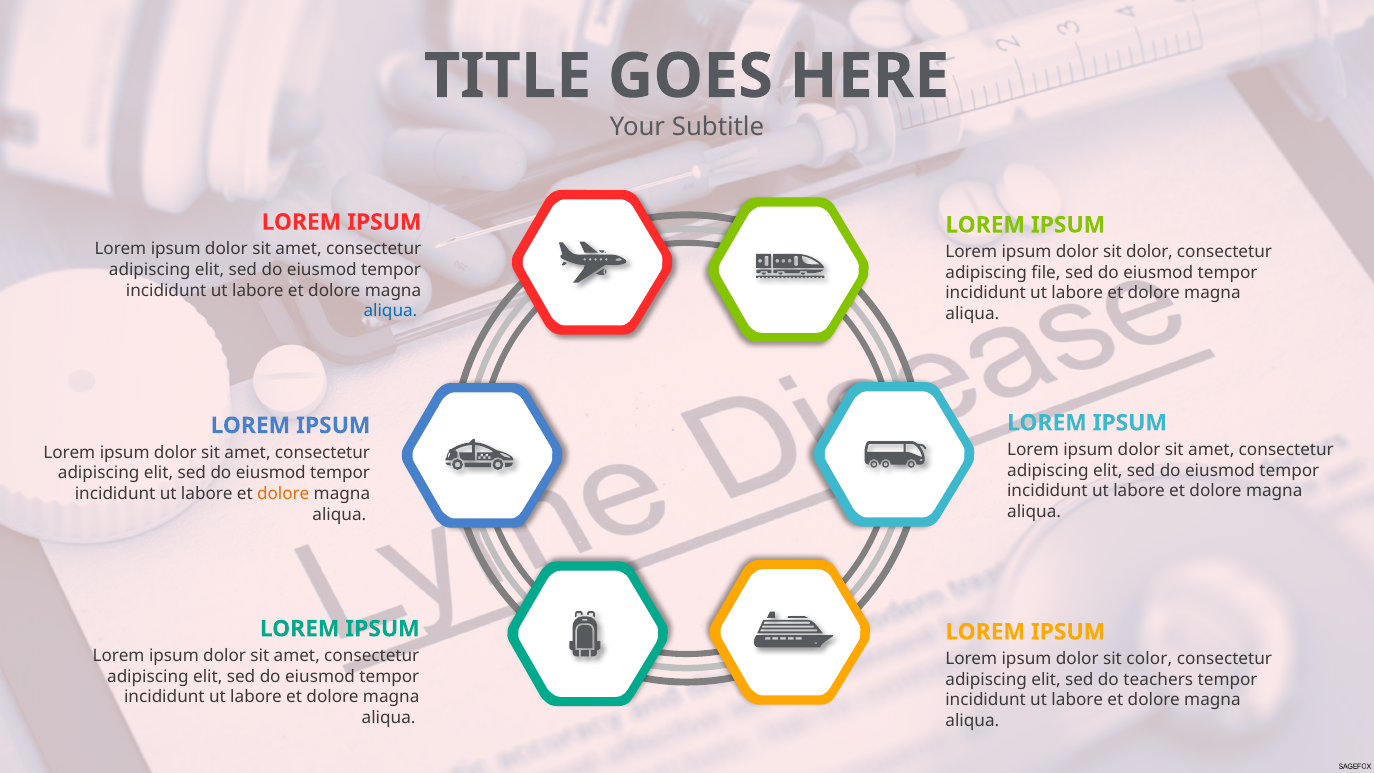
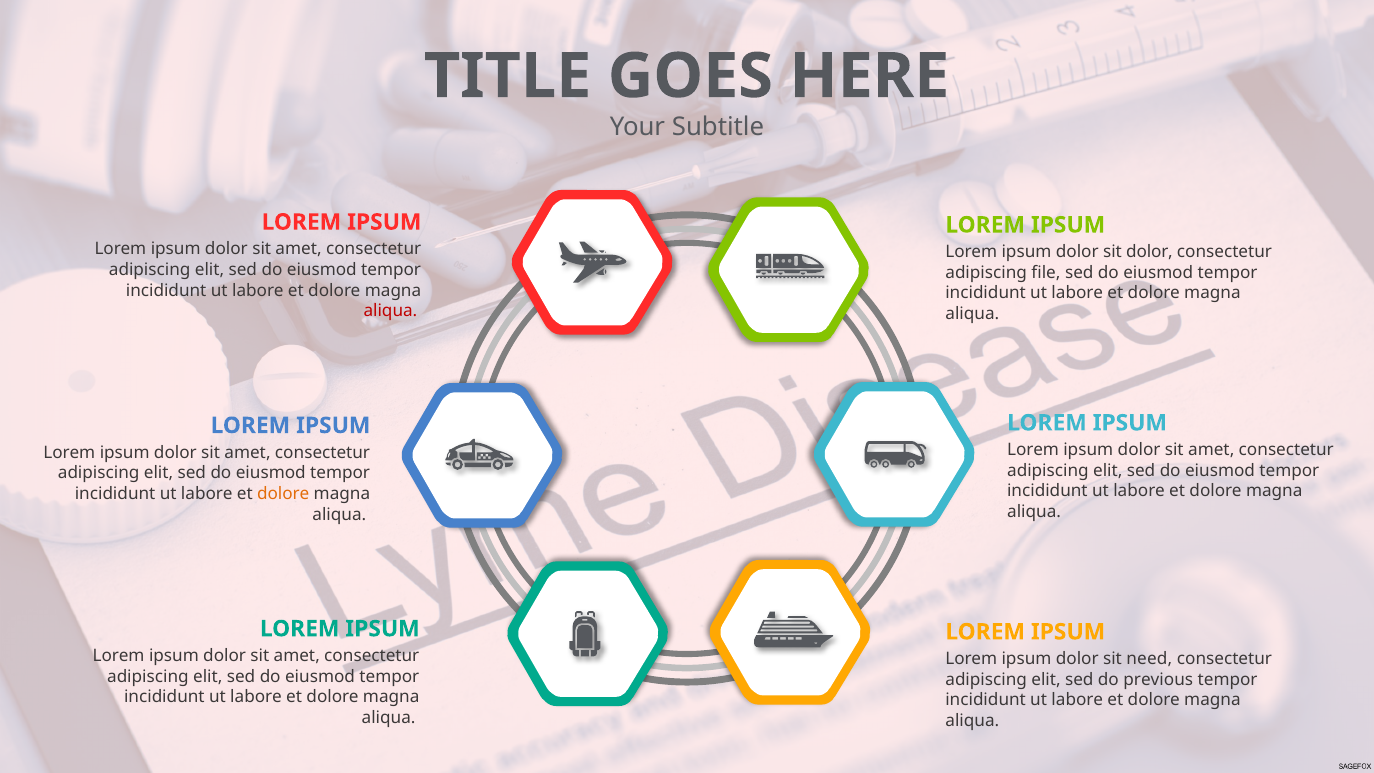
aliqua at (390, 311) colour: blue -> red
color: color -> need
teachers: teachers -> previous
